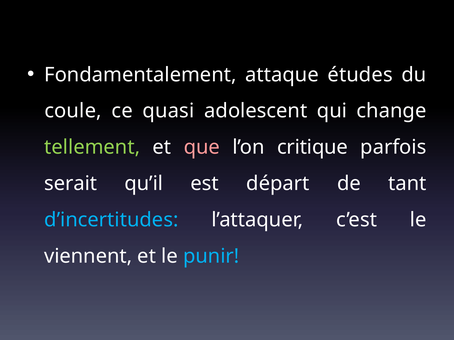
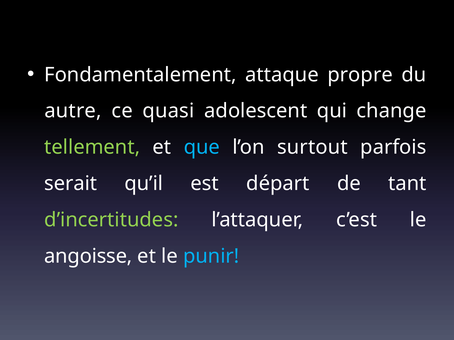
études: études -> propre
coule: coule -> autre
que colour: pink -> light blue
critique: critique -> surtout
d’incertitudes colour: light blue -> light green
viennent: viennent -> angoisse
